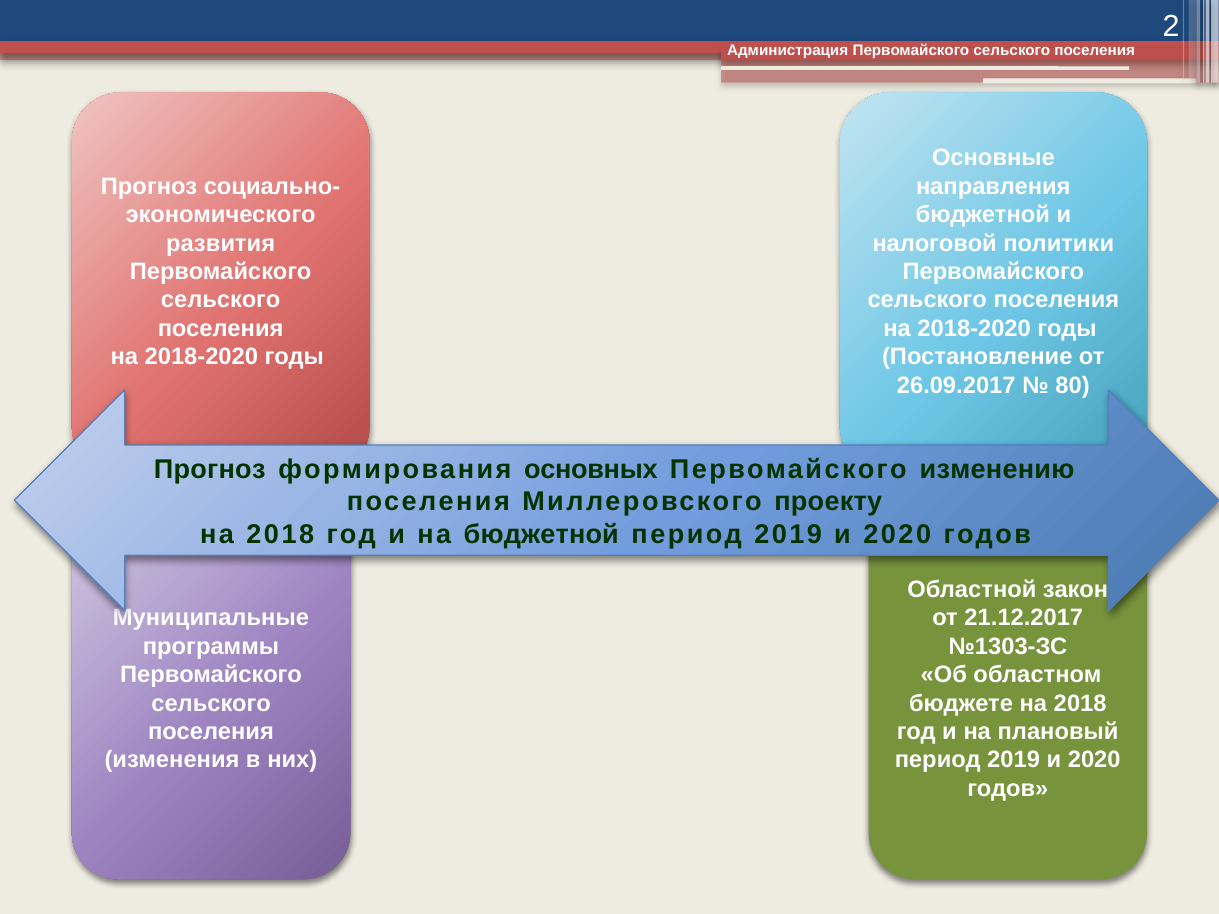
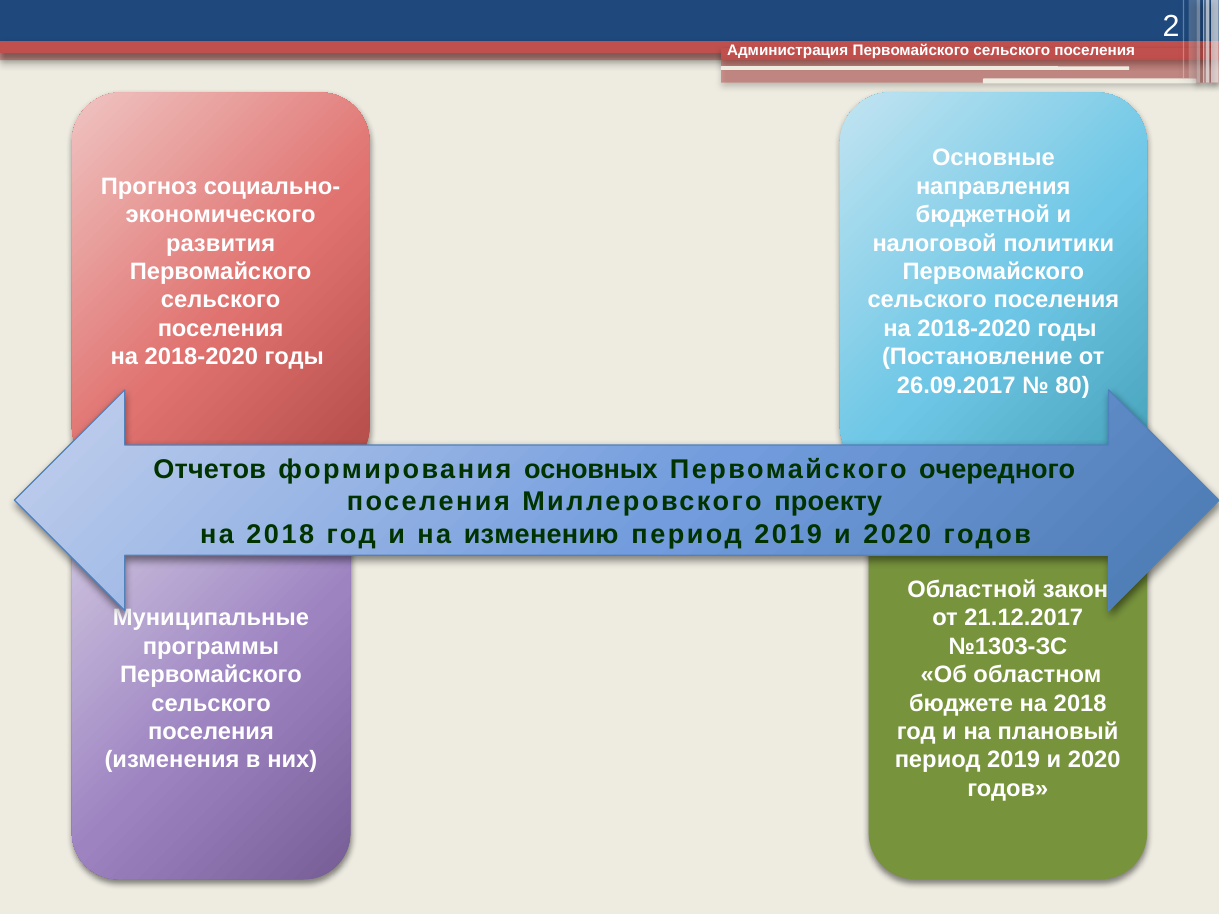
Прогноз at (210, 469): Прогноз -> Отчетов
изменению: изменению -> очередного
на бюджетной: бюджетной -> изменению
